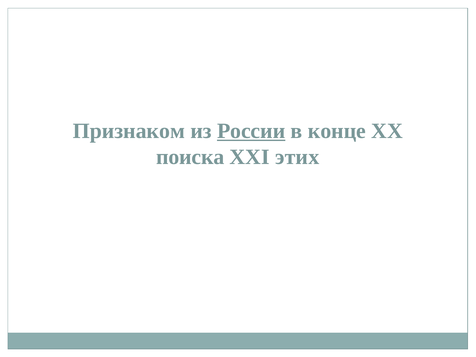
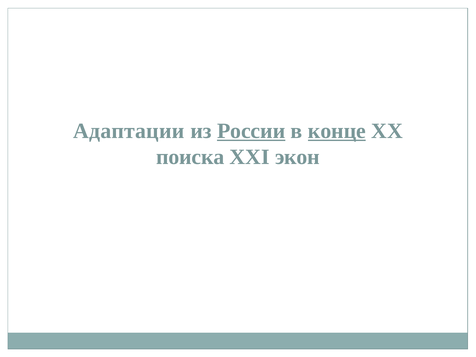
Признаком: Признаком -> Адаптации
конце underline: none -> present
этих: этих -> экон
